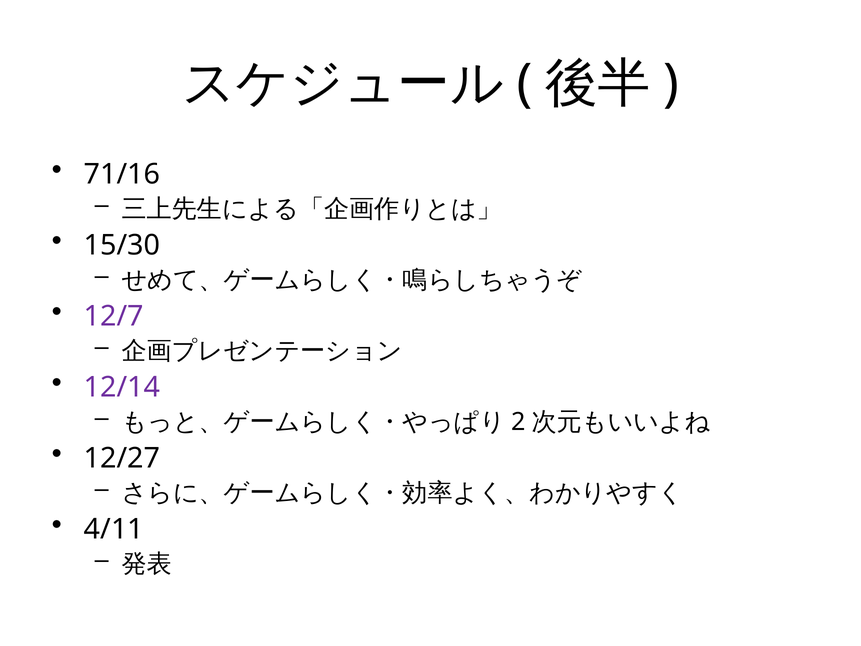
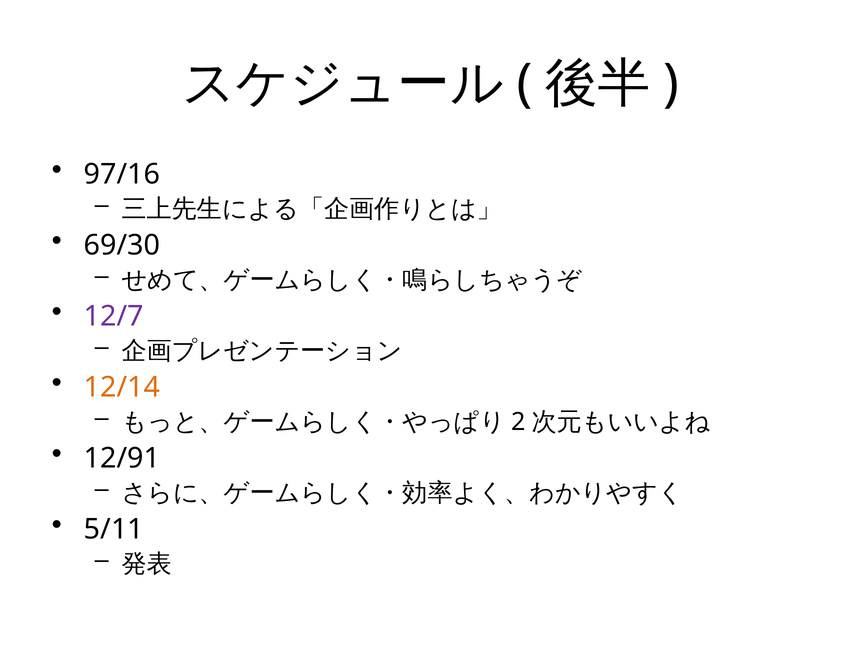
71/16: 71/16 -> 97/16
15/30: 15/30 -> 69/30
12/14 colour: purple -> orange
12/27: 12/27 -> 12/91
4/11: 4/11 -> 5/11
